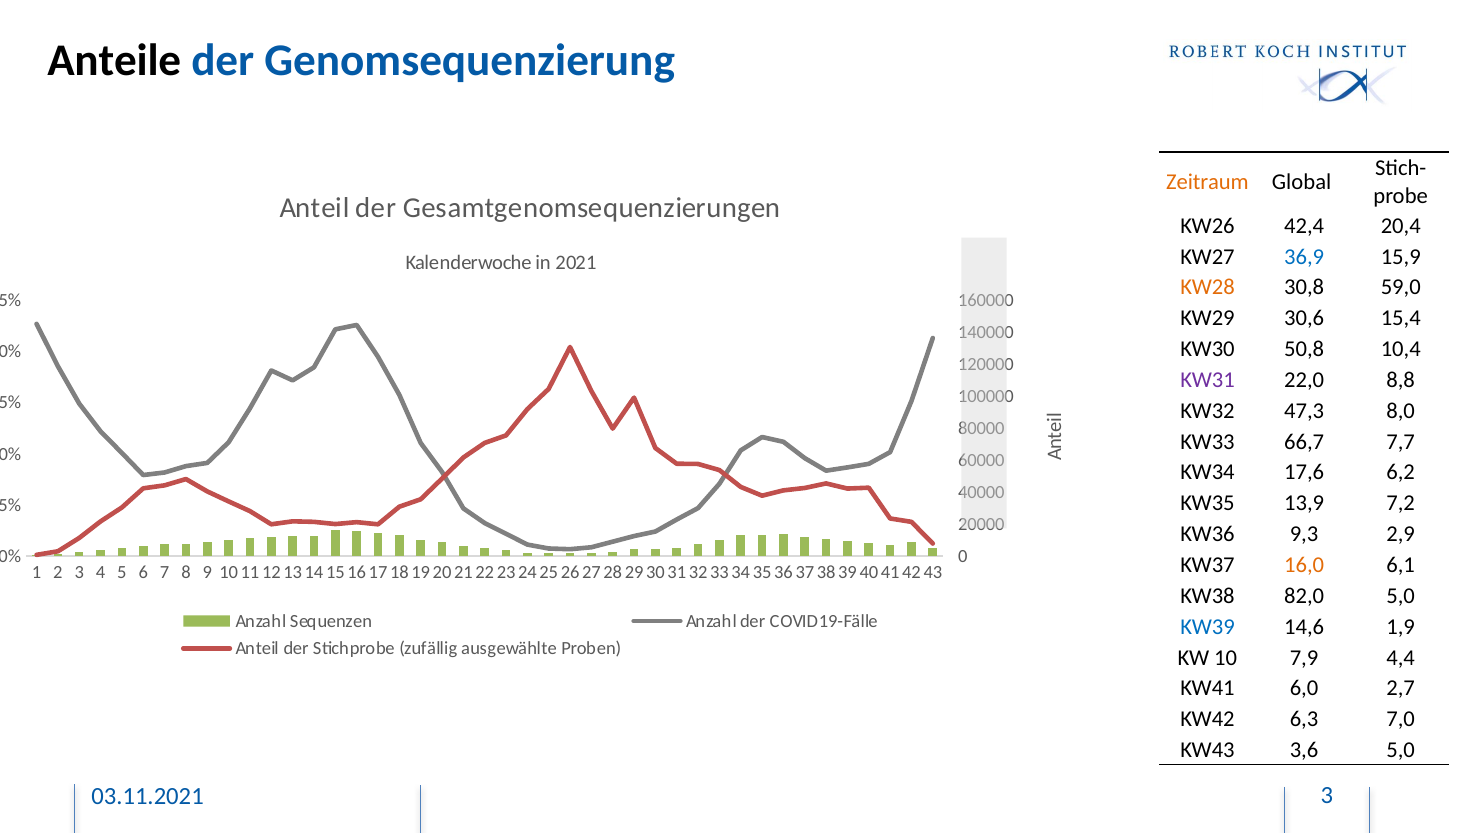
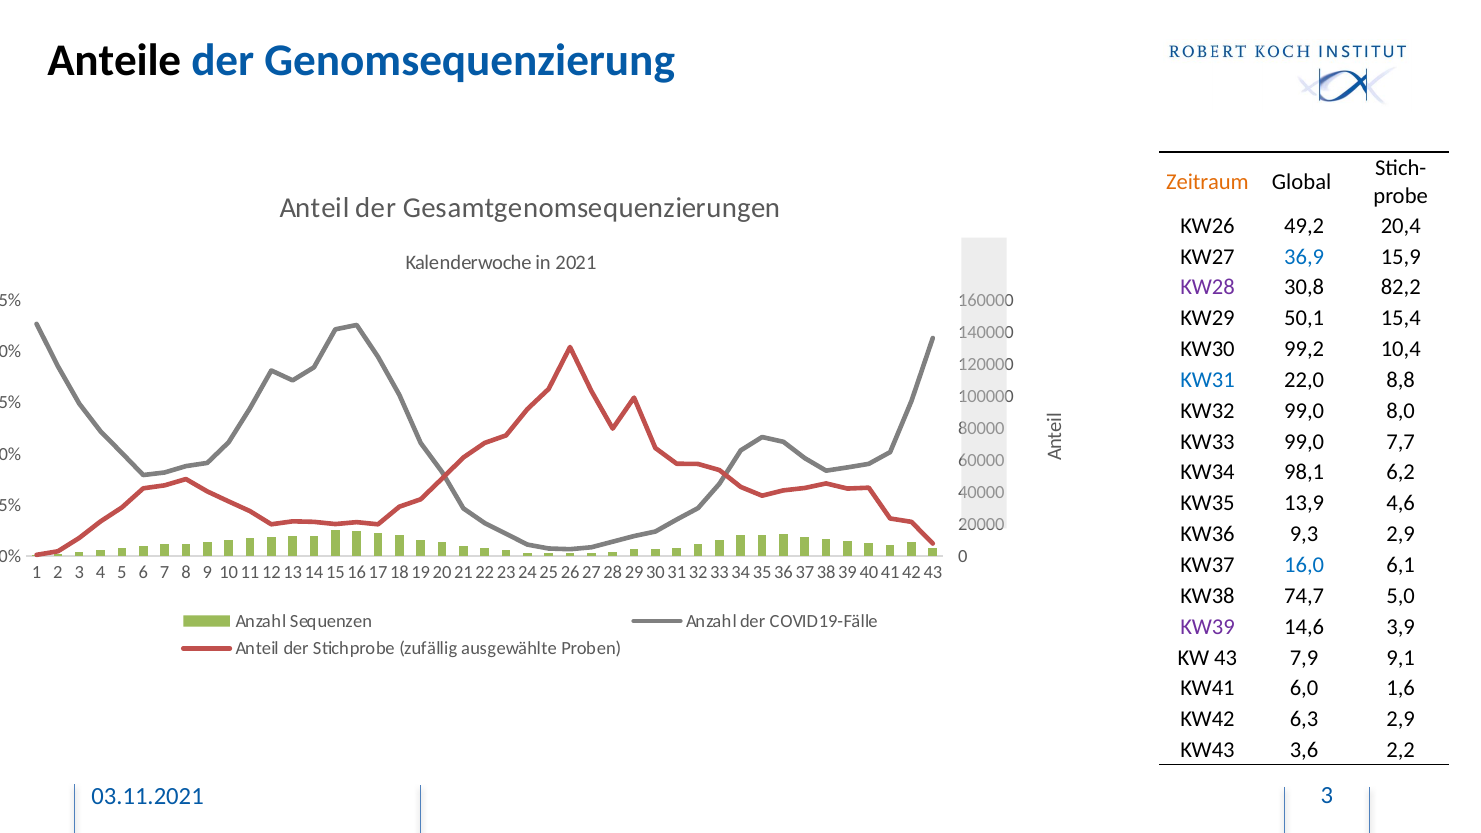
42,4: 42,4 -> 49,2
KW28 colour: orange -> purple
59,0: 59,0 -> 82,2
30,6: 30,6 -> 50,1
50,8: 50,8 -> 99,2
KW31 colour: purple -> blue
KW32 47,3: 47,3 -> 99,0
KW33 66,7: 66,7 -> 99,0
17,6: 17,6 -> 98,1
7,2: 7,2 -> 4,6
16,0 colour: orange -> blue
82,0: 82,0 -> 74,7
KW39 colour: blue -> purple
1,9: 1,9 -> 3,9
10: 10 -> 43
4,4: 4,4 -> 9,1
2,7: 2,7 -> 1,6
6,3 7,0: 7,0 -> 2,9
3,6 5,0: 5,0 -> 2,2
